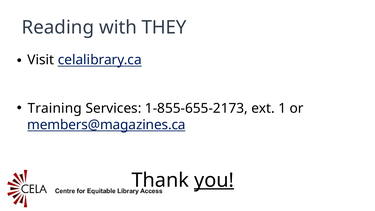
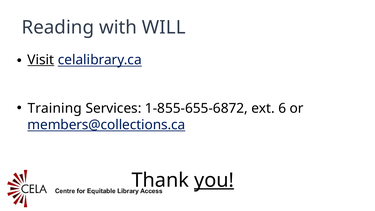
THEY: THEY -> WILL
Visit underline: none -> present
1-855-655-2173: 1-855-655-2173 -> 1-855-655-6872
1: 1 -> 6
members@magazines.ca: members@magazines.ca -> members@collections.ca
